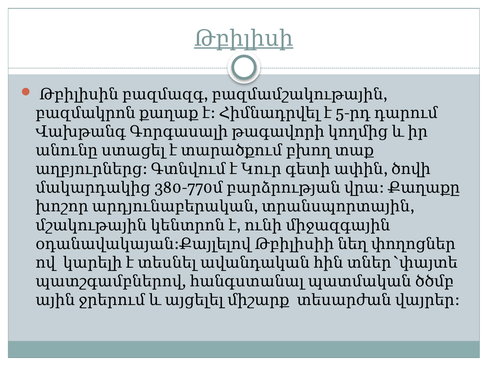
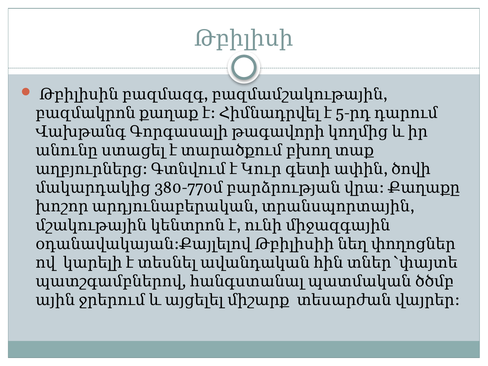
Թբիլիսի underline: present -> none
